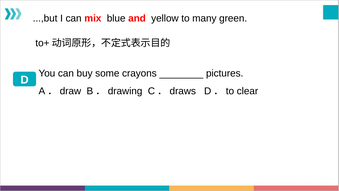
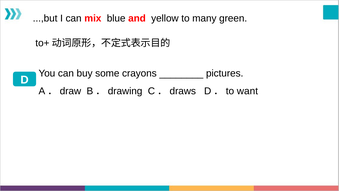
clear: clear -> want
